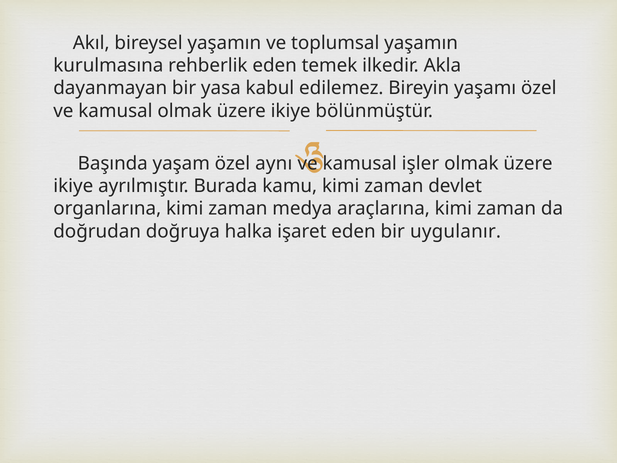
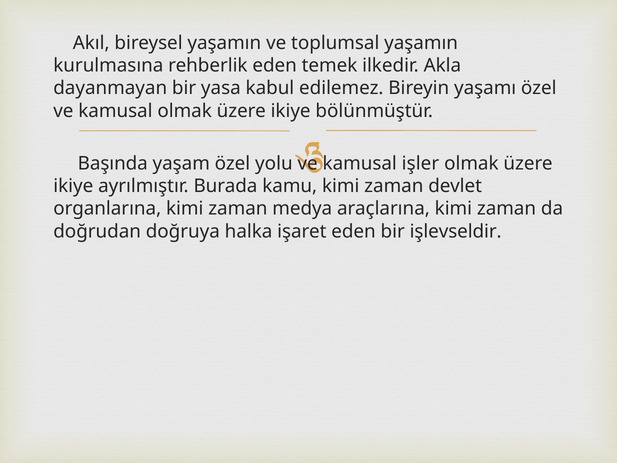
aynı: aynı -> yolu
uygulanır: uygulanır -> işlevseldir
